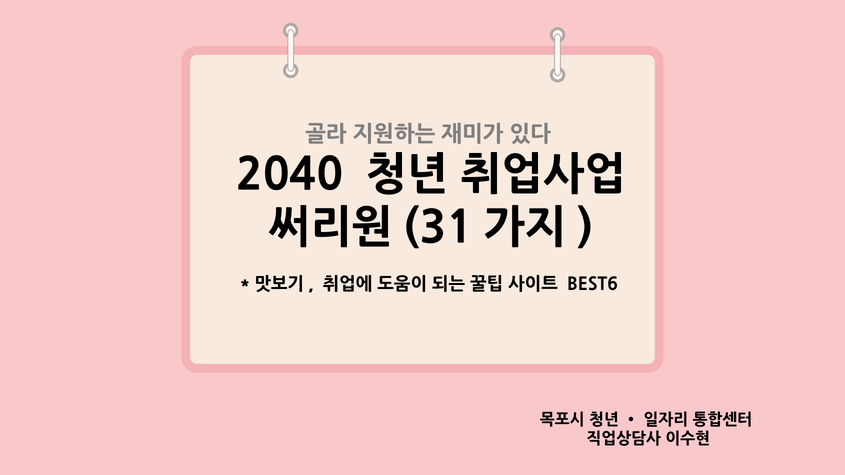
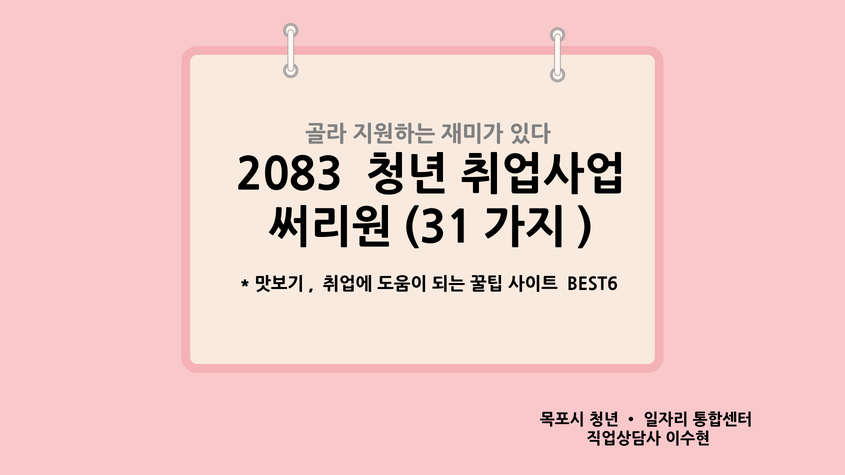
2040: 2040 -> 2083
